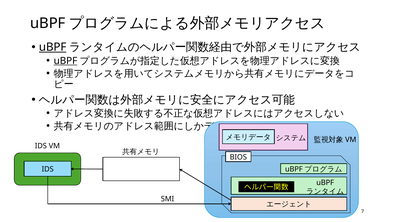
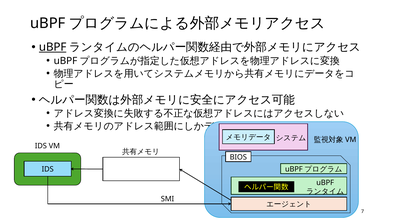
uBPF at (65, 61) underline: present -> none
